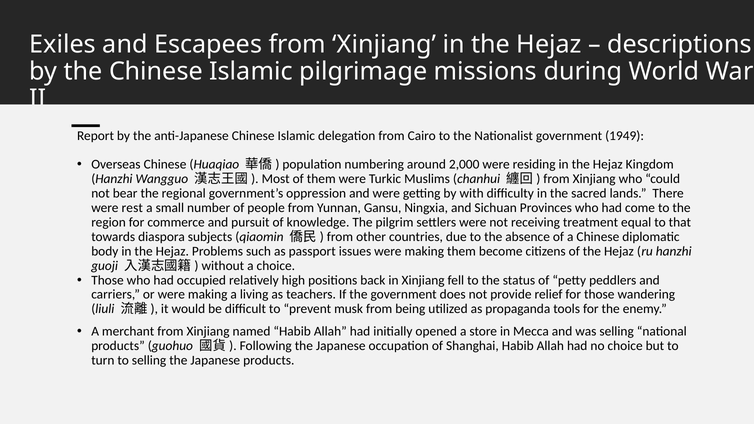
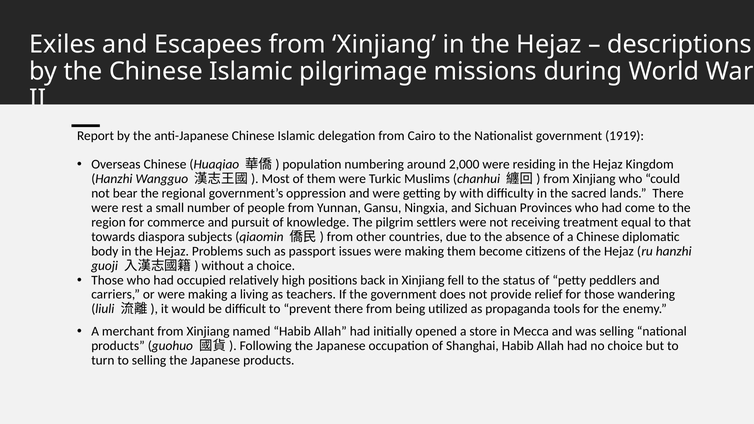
1949: 1949 -> 1919
prevent musk: musk -> there
